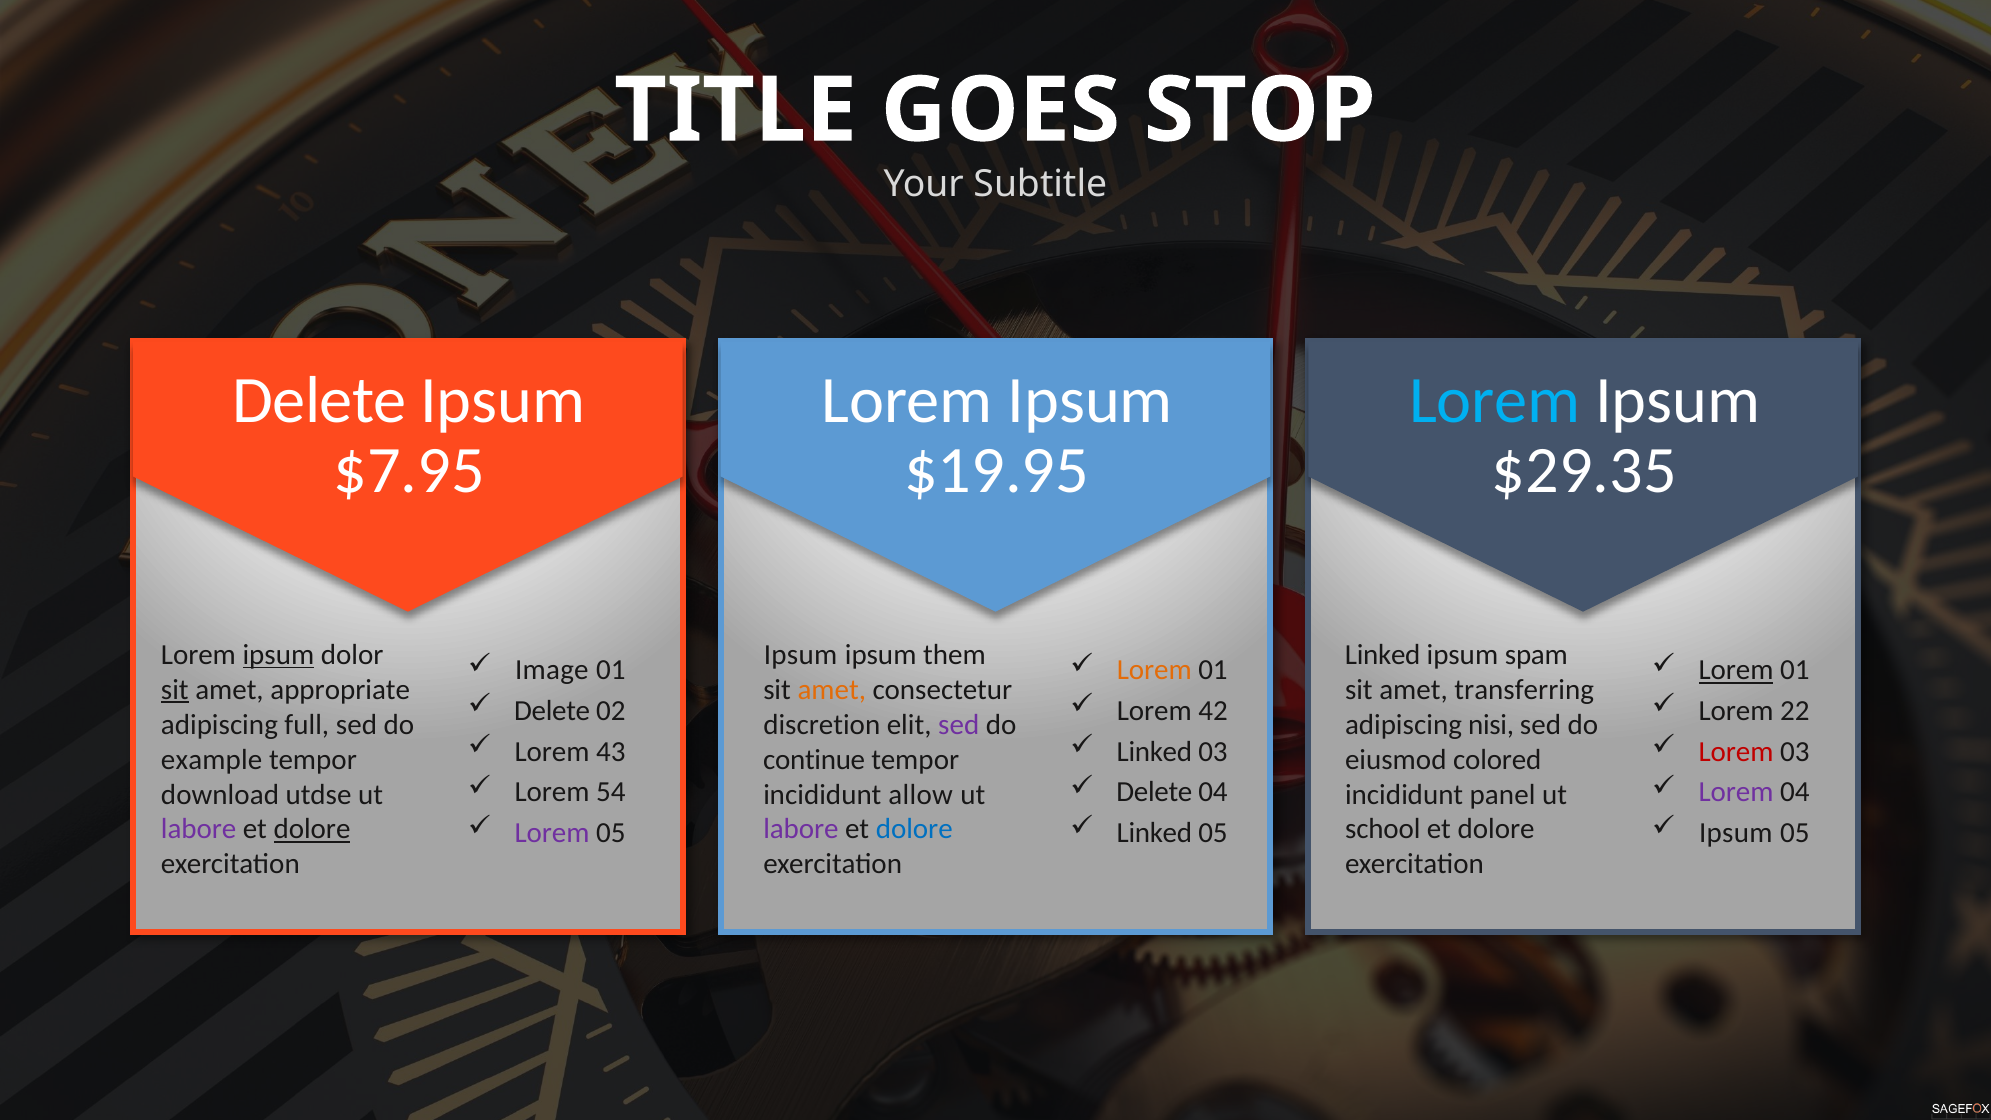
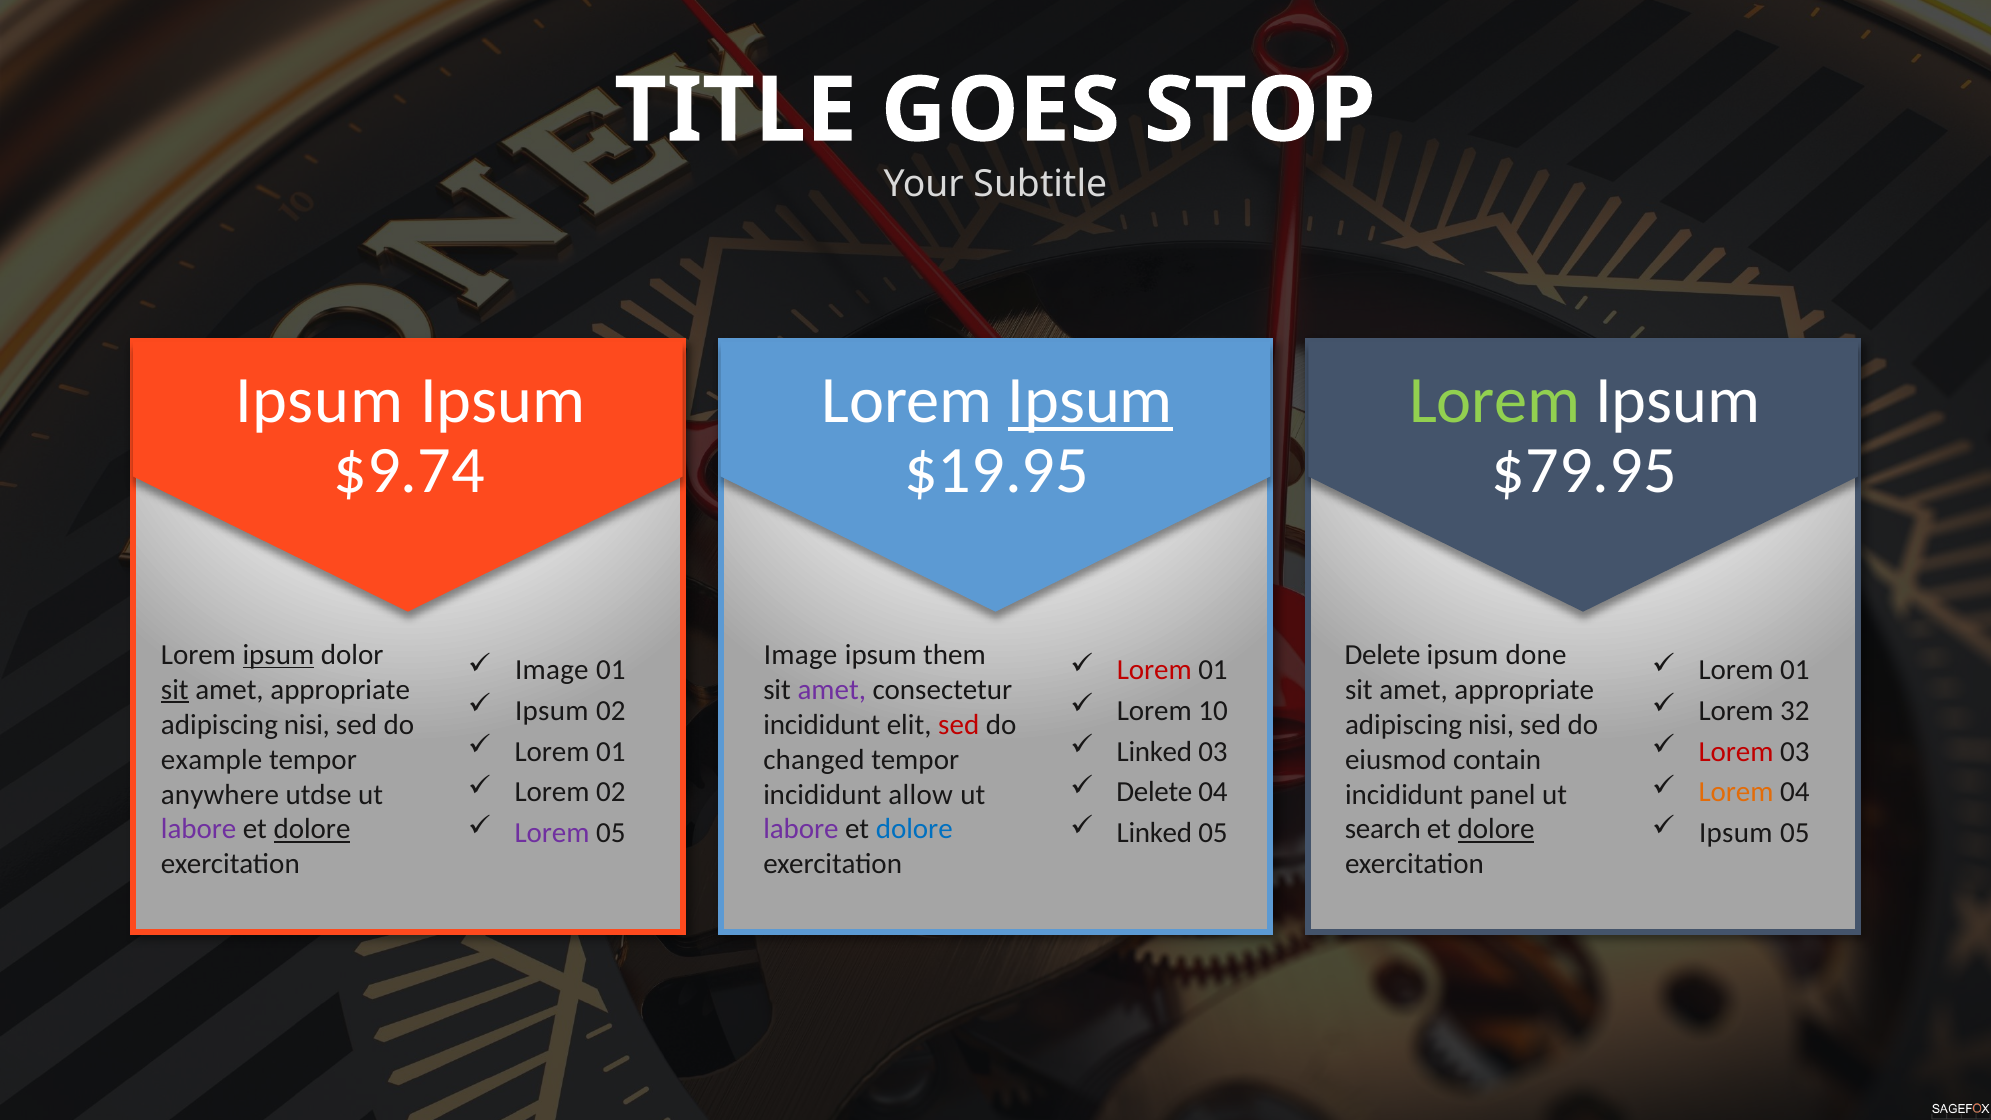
Delete at (320, 401): Delete -> Ipsum
Ipsum at (1090, 401) underline: none -> present
Lorem at (1495, 401) colour: light blue -> light green
$7.95: $7.95 -> $9.74
$29.35: $29.35 -> $79.95
Ipsum at (801, 655): Ipsum -> Image
Linked at (1383, 655): Linked -> Delete
spam: spam -> done
Lorem at (1154, 670) colour: orange -> red
Lorem at (1736, 670) underline: present -> none
amet at (832, 690) colour: orange -> purple
transferring at (1524, 690): transferring -> appropriate
Delete at (552, 711): Delete -> Ipsum
42: 42 -> 10
22: 22 -> 32
full at (307, 725): full -> nisi
discretion at (822, 725): discretion -> incididunt
sed at (959, 725) colour: purple -> red
43 at (611, 752): 43 -> 01
continue: continue -> changed
colored: colored -> contain
Lorem 54: 54 -> 02
Lorem at (1736, 792) colour: purple -> orange
download: download -> anywhere
school: school -> search
dolore at (1496, 829) underline: none -> present
